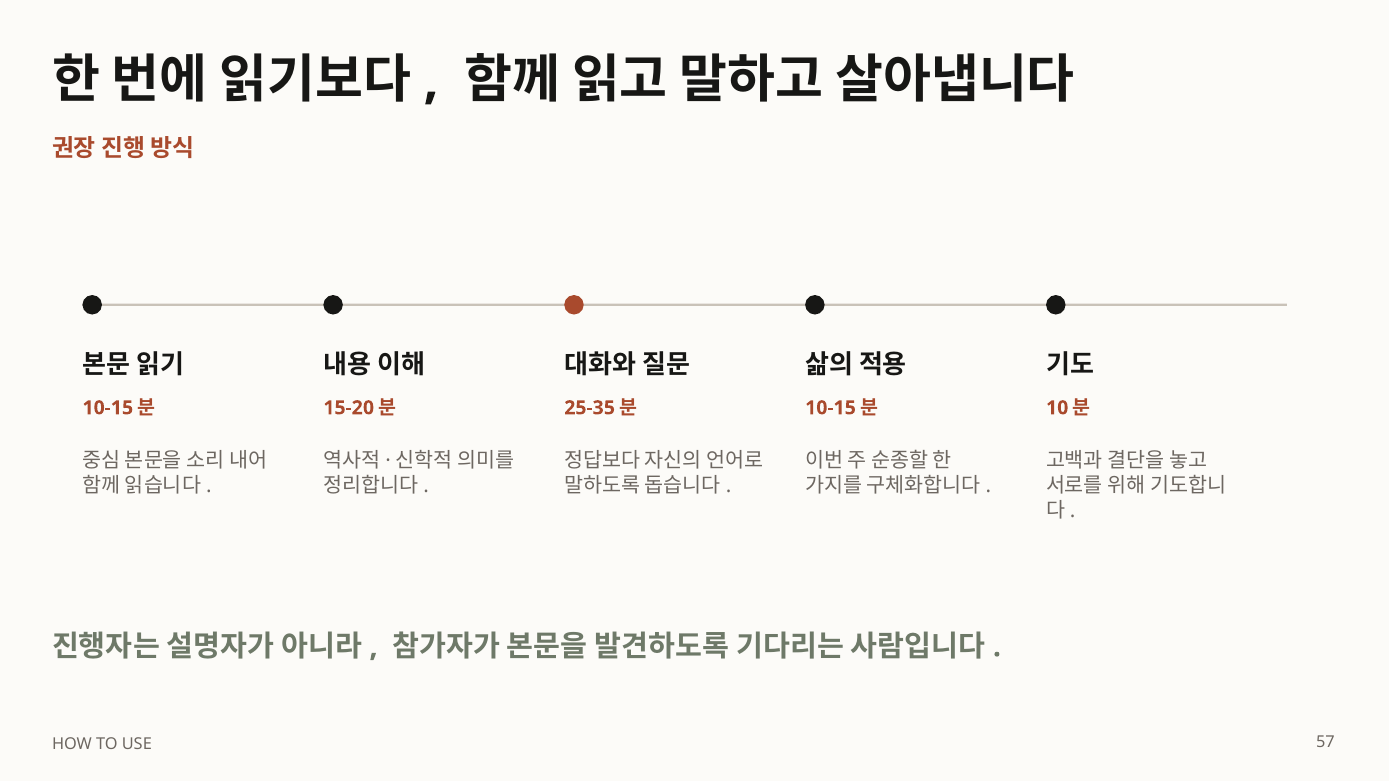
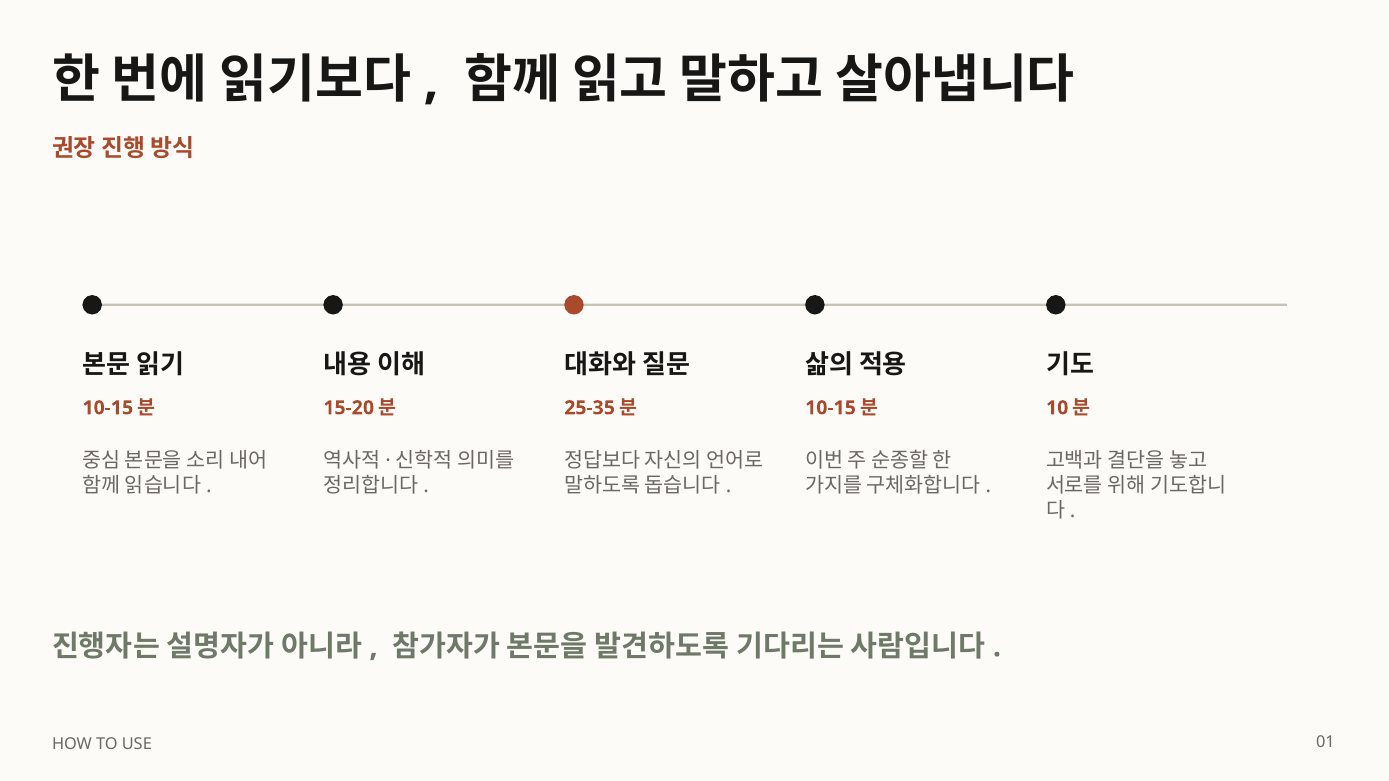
57: 57 -> 01
